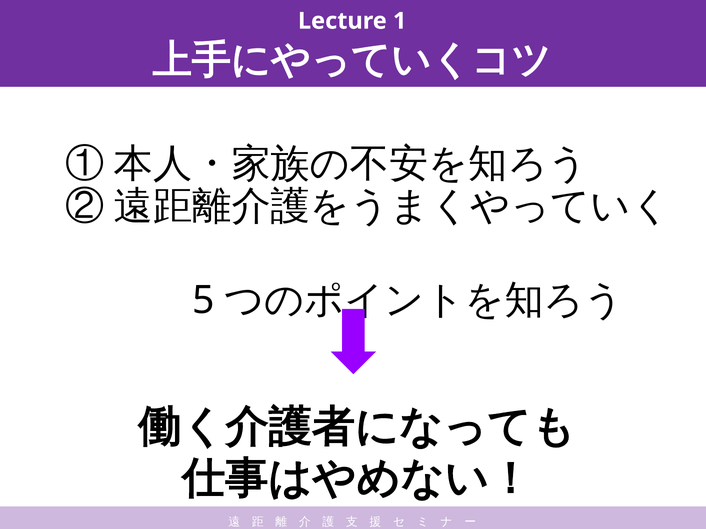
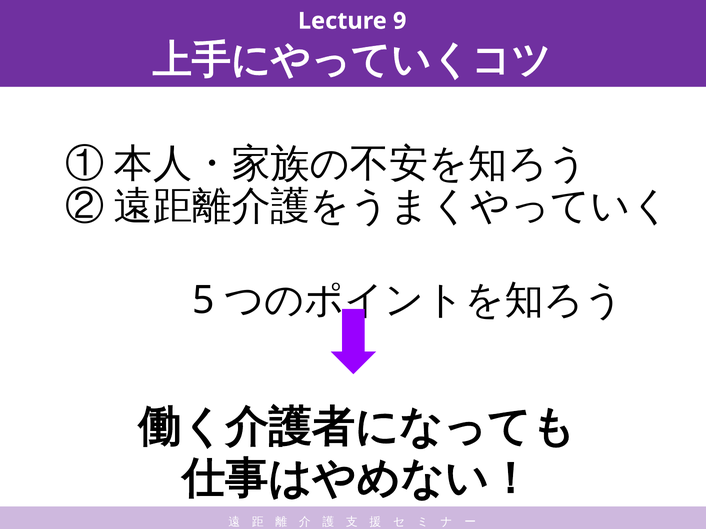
1: 1 -> 9
